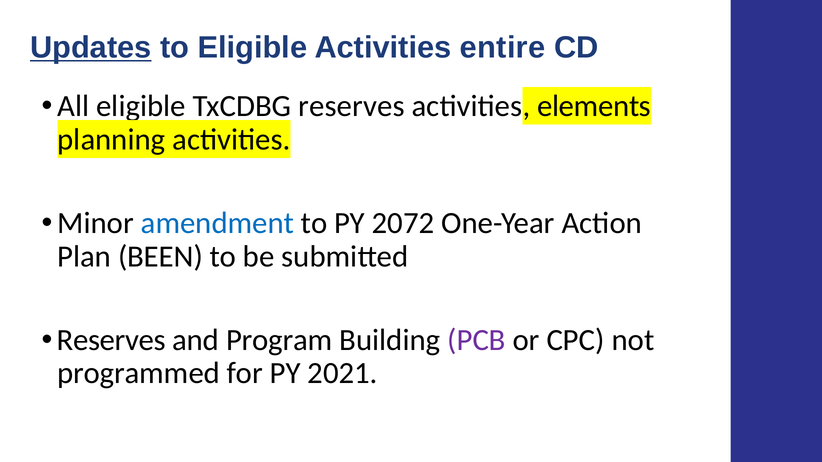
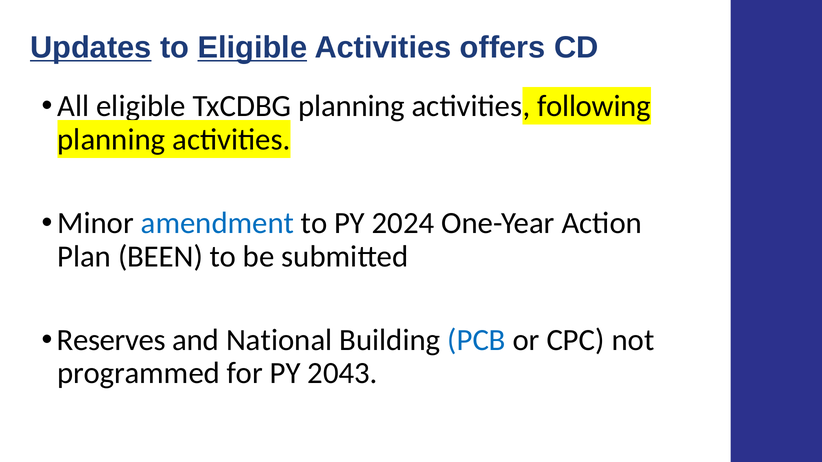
Eligible at (252, 47) underline: none -> present
entire: entire -> offers
reserves at (351, 106): reserves -> planning
elements: elements -> following
2072: 2072 -> 2024
Program: Program -> National
PCB colour: purple -> blue
2021: 2021 -> 2043
